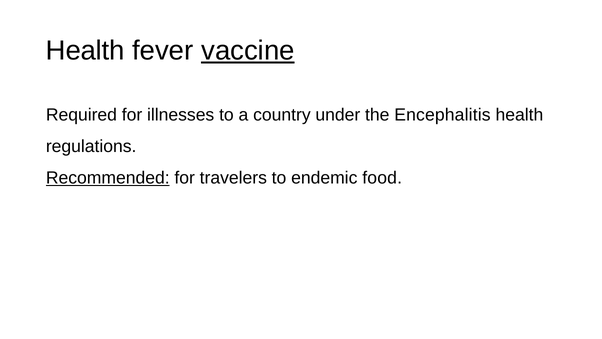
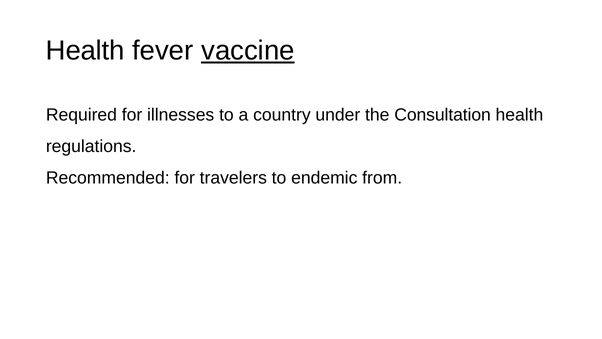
Encephalitis: Encephalitis -> Consultation
Recommended underline: present -> none
food: food -> from
